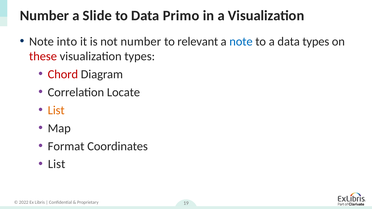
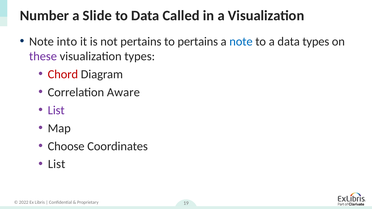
Primo: Primo -> Called
not number: number -> pertains
to relevant: relevant -> pertains
these colour: red -> purple
Locate: Locate -> Aware
List at (56, 110) colour: orange -> purple
Format: Format -> Choose
